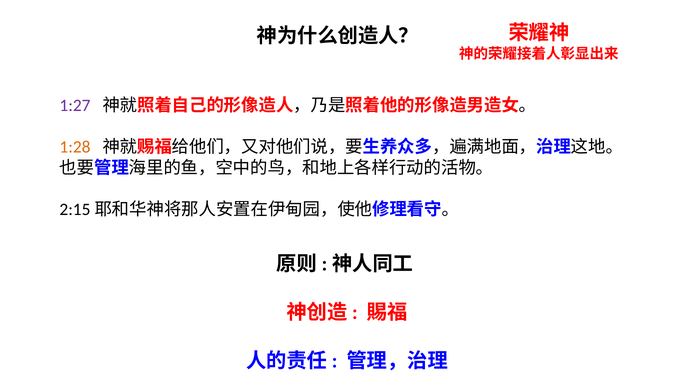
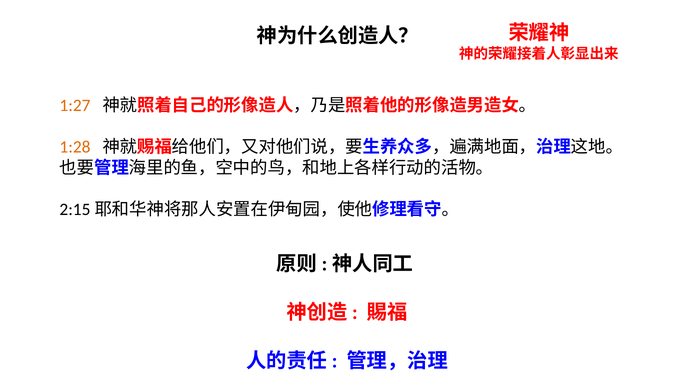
1:27 colour: purple -> orange
